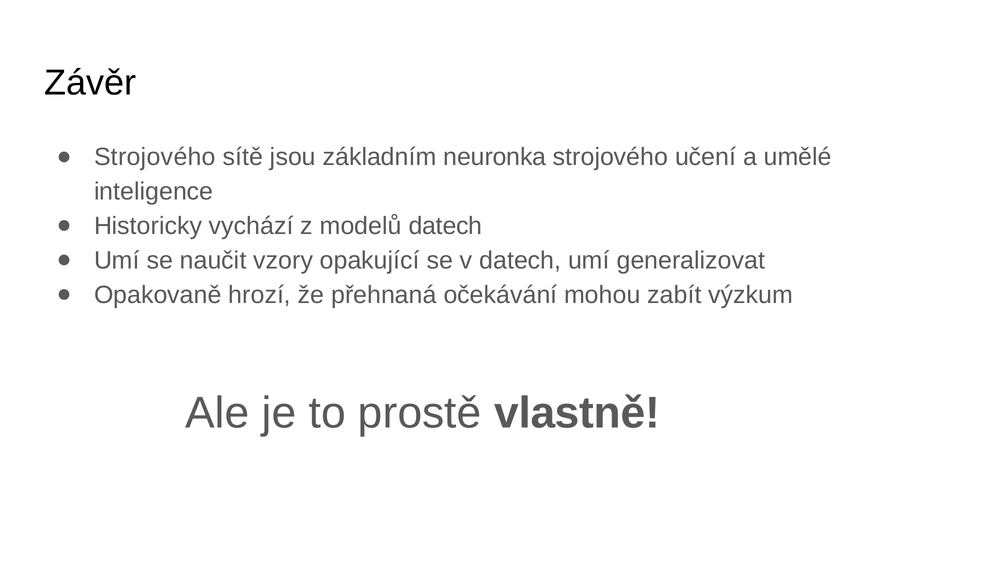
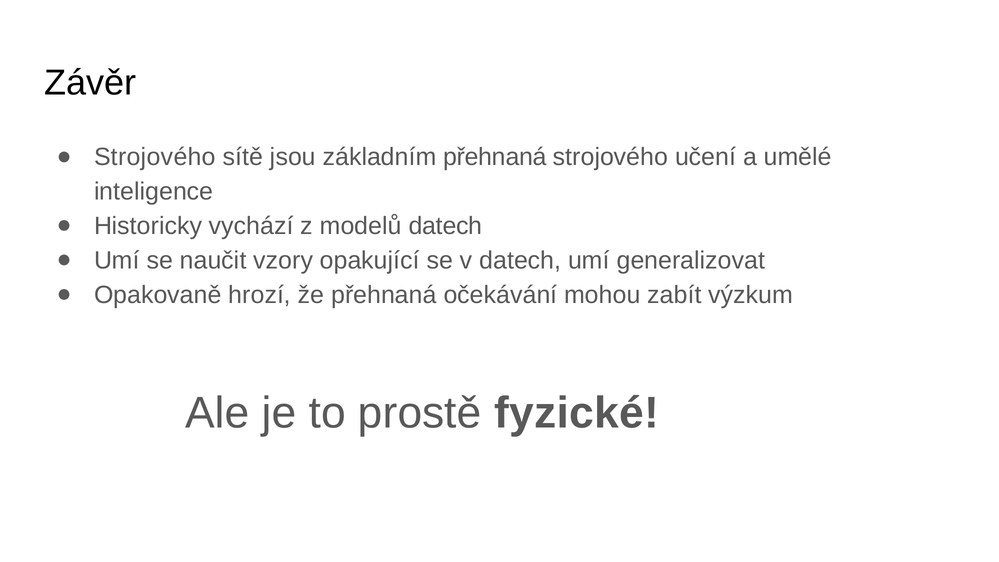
základním neuronka: neuronka -> přehnaná
vlastně: vlastně -> fyzické
